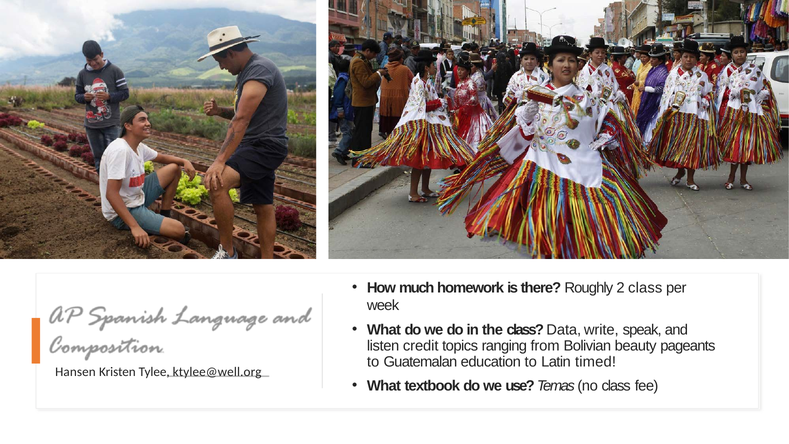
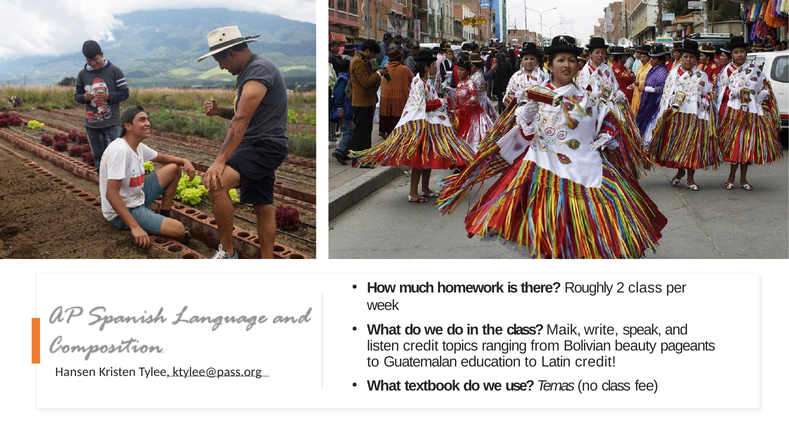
Data: Data -> Maik
Latin timed: timed -> credit
ktylee@well.org: ktylee@well.org -> ktylee@pass.org
